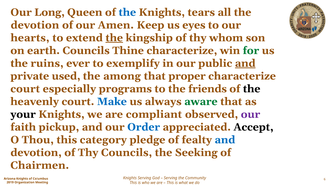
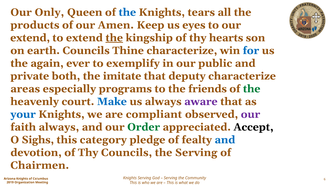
Long: Long -> Only
devotion at (35, 25): devotion -> products
hearts at (30, 38): hearts -> extend
whom: whom -> hearts
for colour: green -> blue
ruins: ruins -> again
and at (245, 63) underline: present -> none
used: used -> both
among: among -> imitate
proper: proper -> deputy
court at (25, 89): court -> areas
the at (252, 89) colour: black -> green
aware colour: green -> purple
your colour: black -> blue
faith pickup: pickup -> always
Order colour: blue -> green
Thou: Thou -> Sighs
the Seeking: Seeking -> Serving
